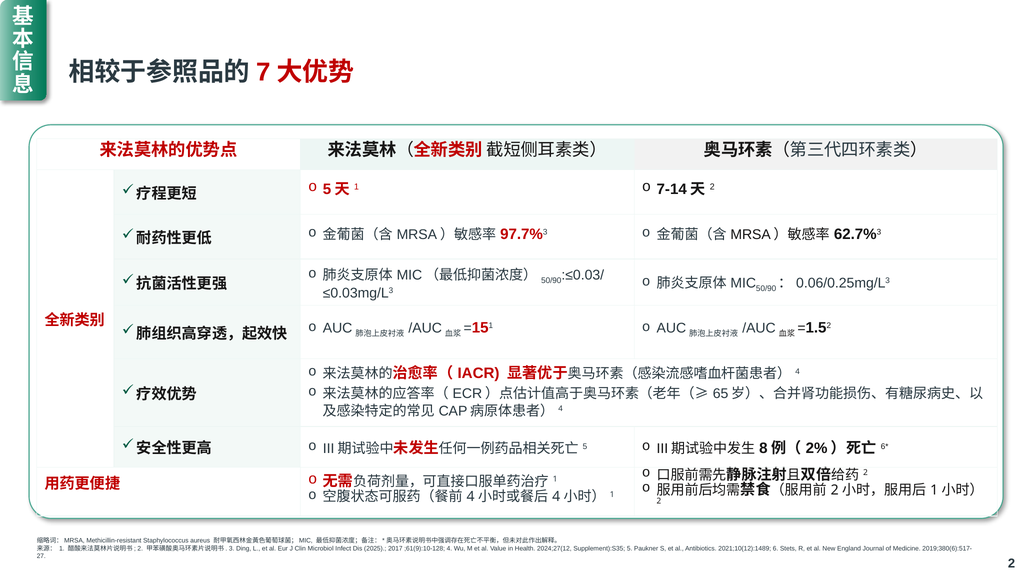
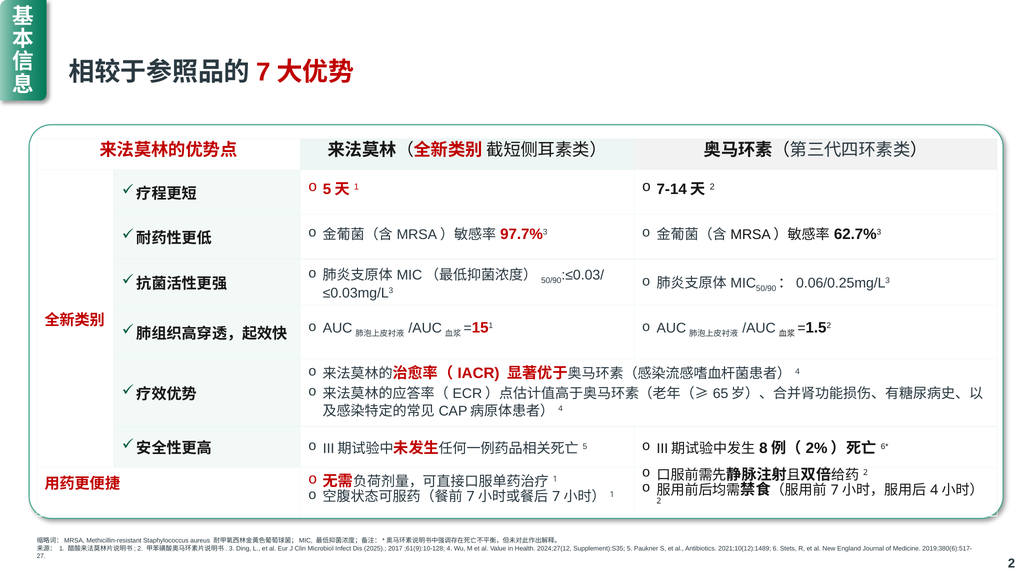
2 at (835, 490): 2 -> 7
1 at (934, 490): 1 -> 4
4 at (471, 497): 4 -> 7
4 at (556, 497): 4 -> 7
